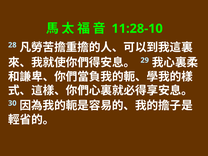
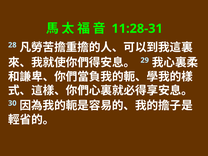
11:28-10: 11:28-10 -> 11:28-31
